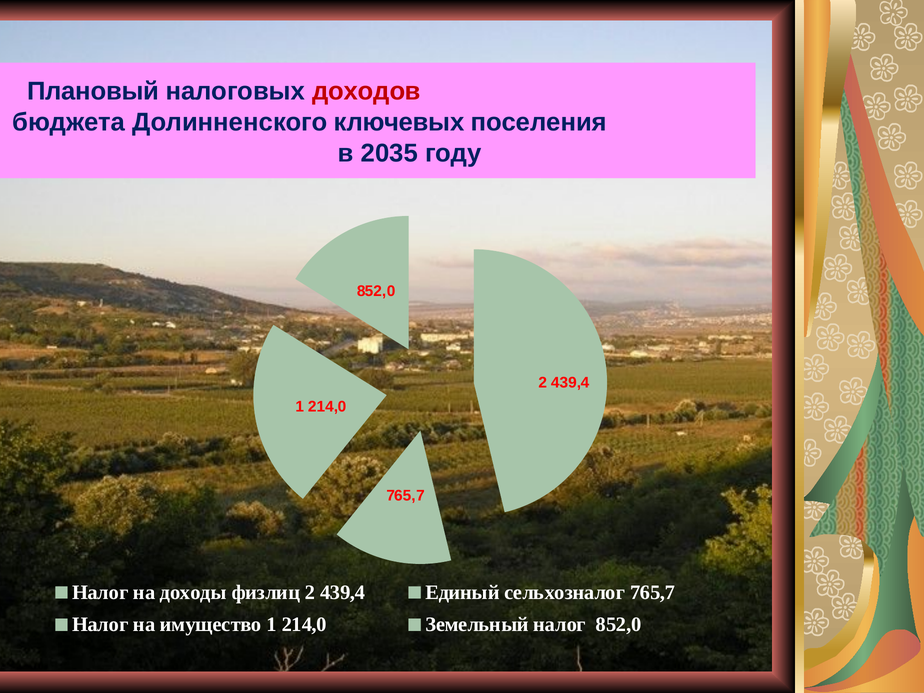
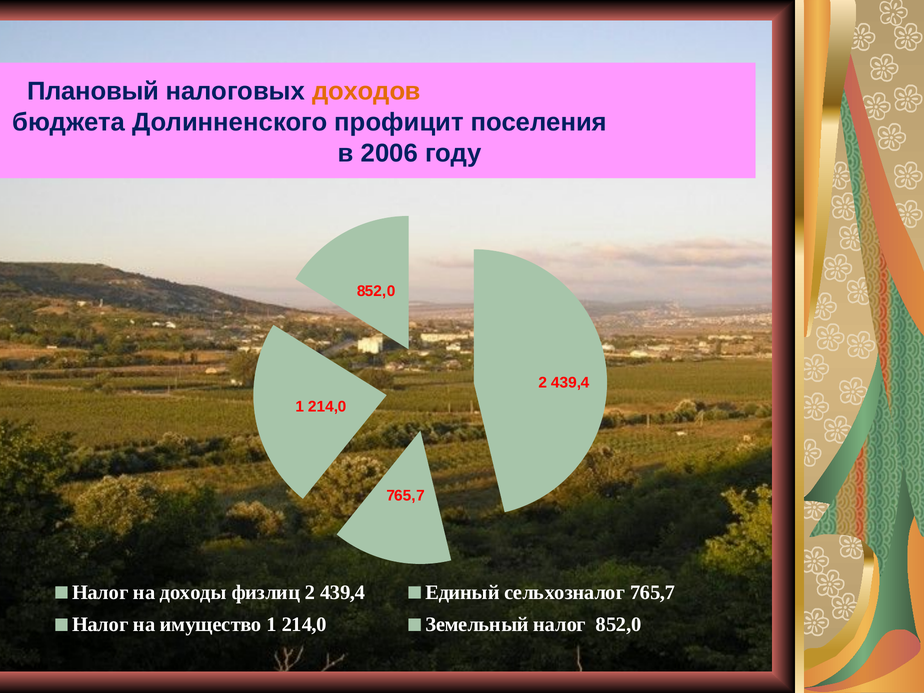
доходов colour: red -> orange
ключевых: ключевых -> профицит
2035: 2035 -> 2006
